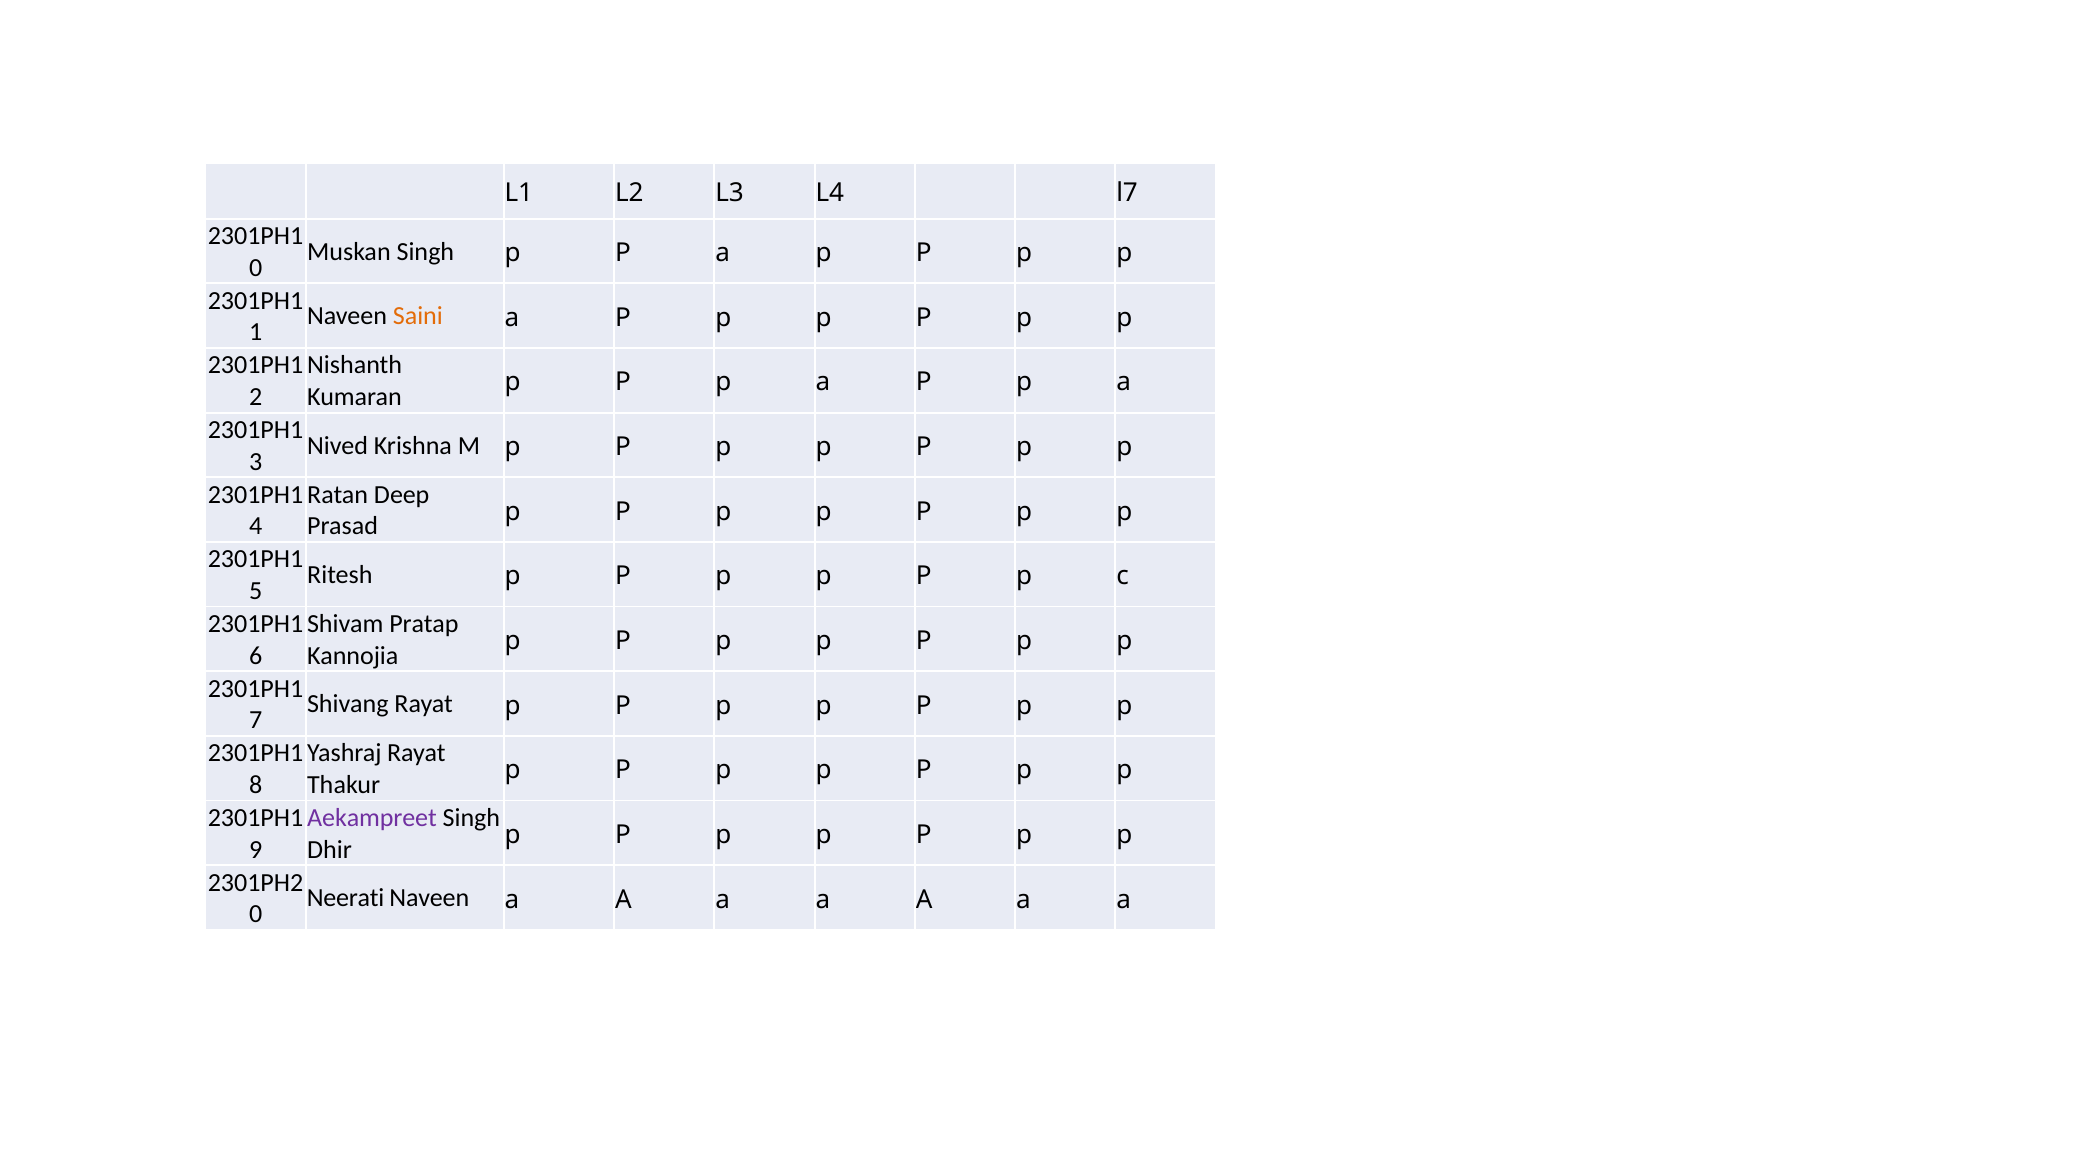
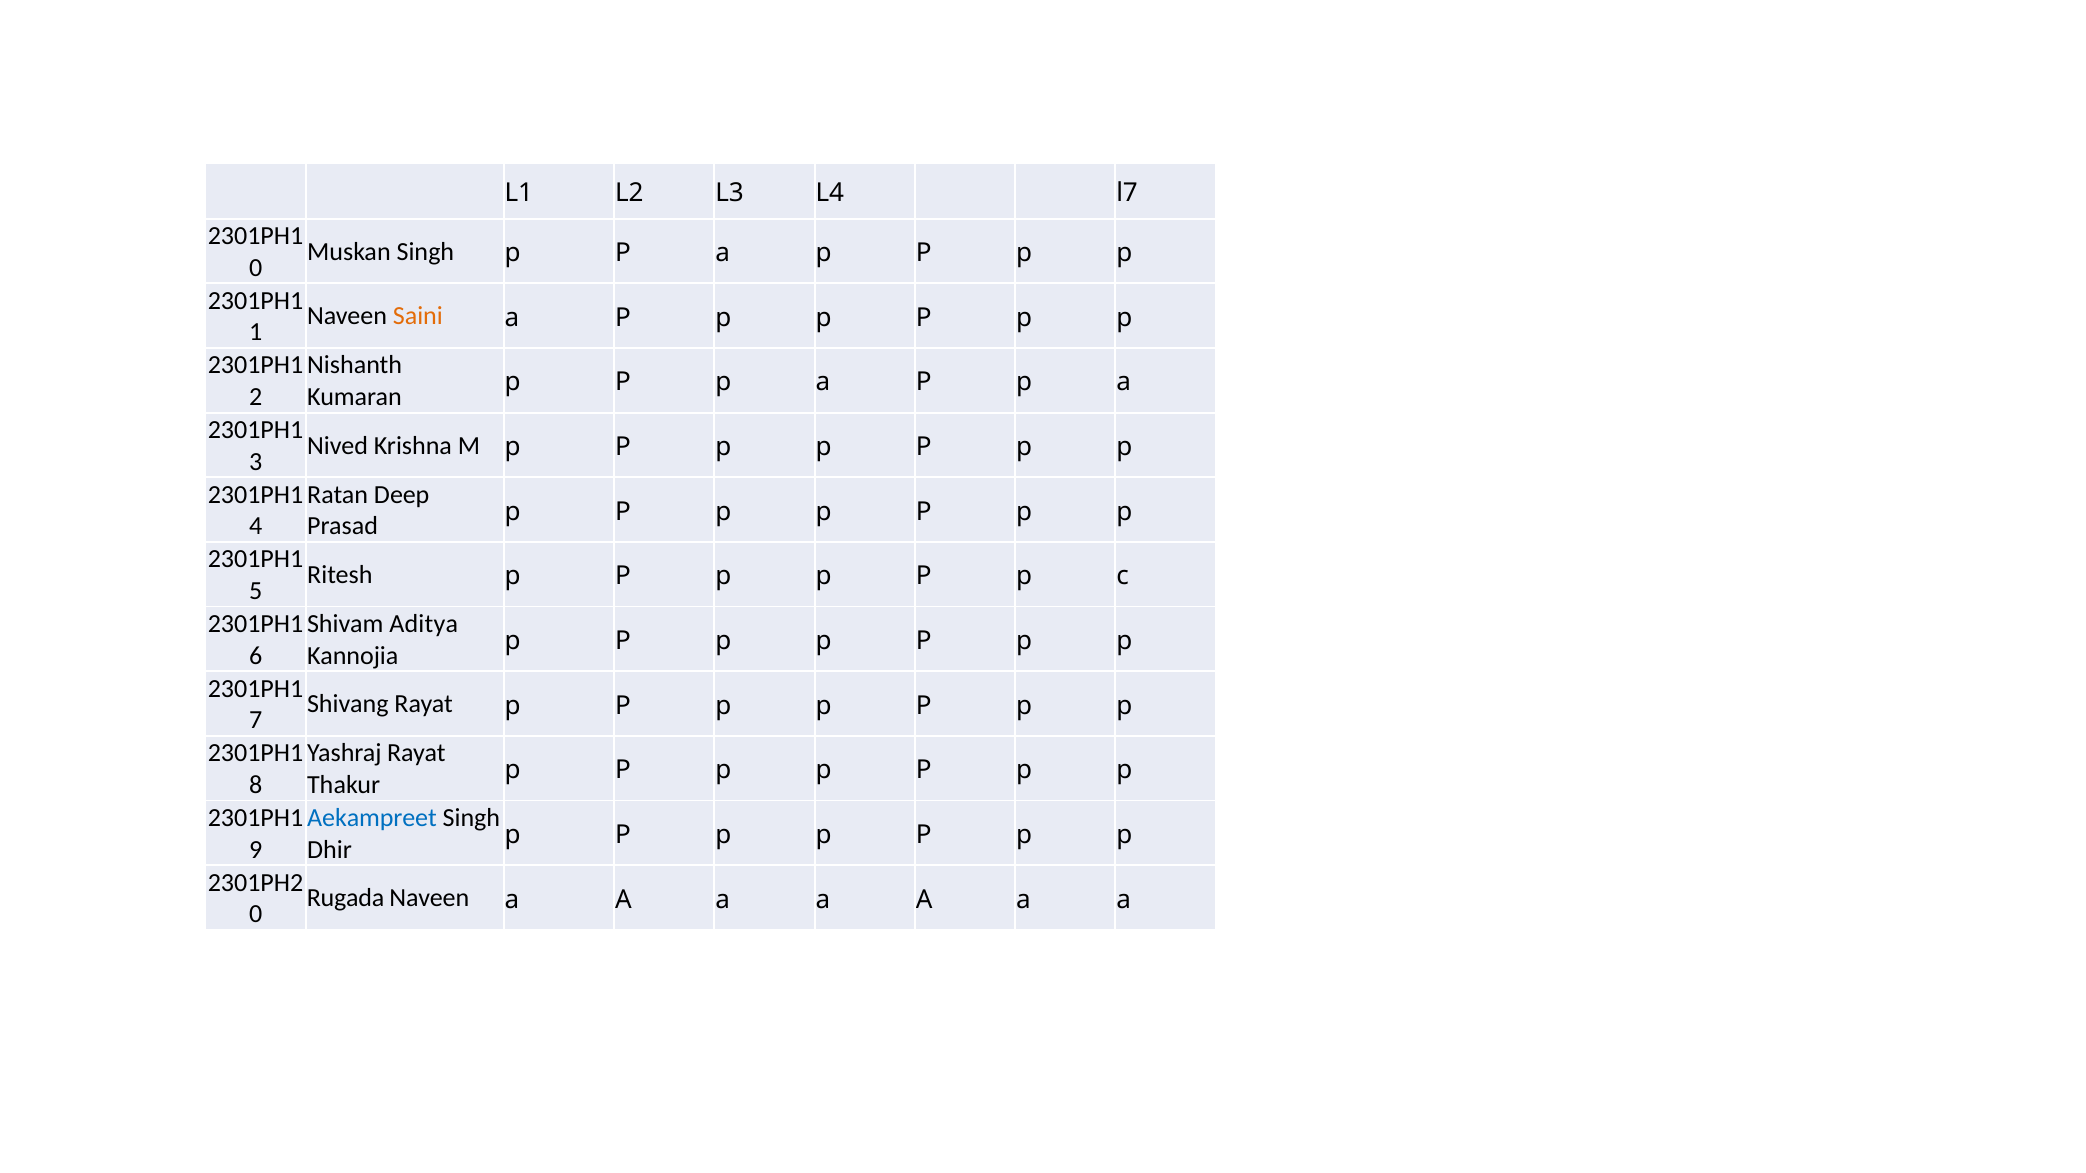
Pratap: Pratap -> Aditya
Aekampreet colour: purple -> blue
Neerati: Neerati -> Rugada
